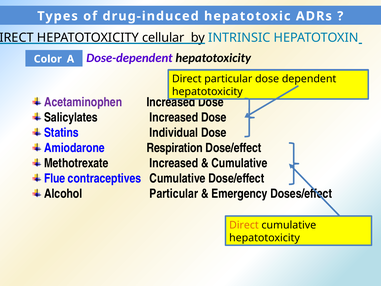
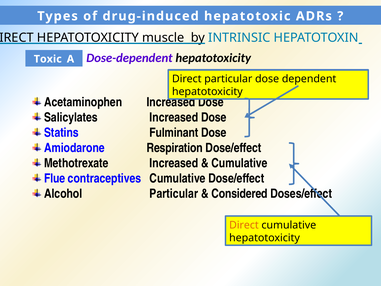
cellular: cellular -> muscle
Color: Color -> Toxic
Acetaminophen colour: purple -> black
Individual: Individual -> Fulminant
Emergency: Emergency -> Considered
